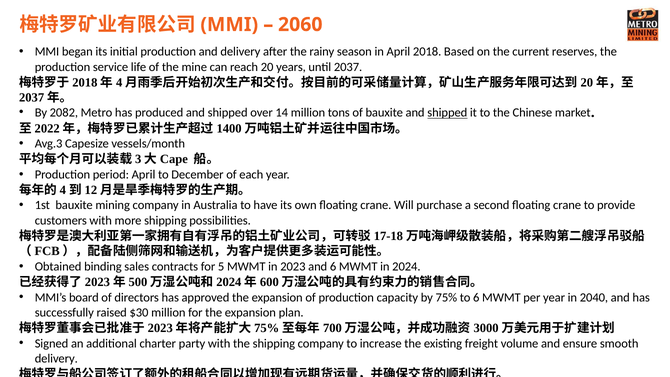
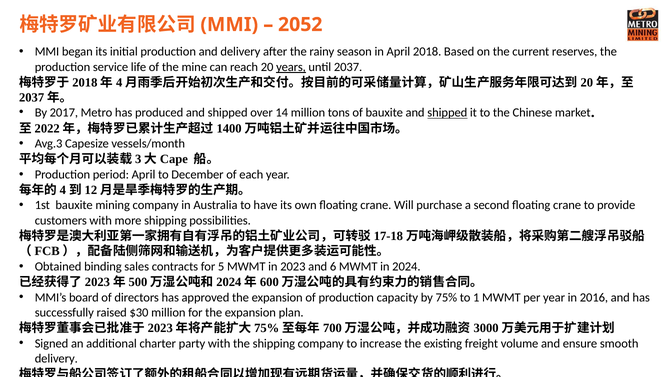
2060: 2060 -> 2052
years underline: none -> present
2082: 2082 -> 2017
to 6: 6 -> 1
2040: 2040 -> 2016
